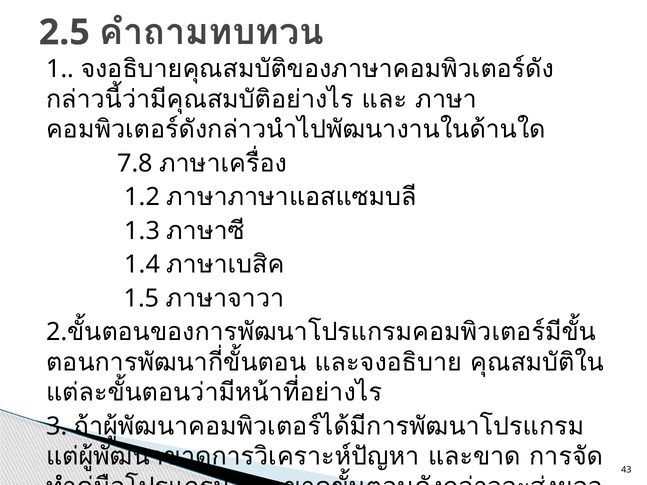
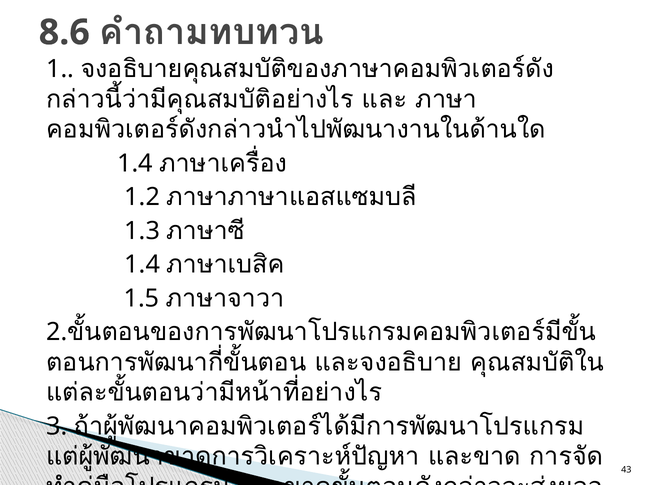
2.5: 2.5 -> 8.6
7.8 at (135, 163): 7.8 -> 1.4
